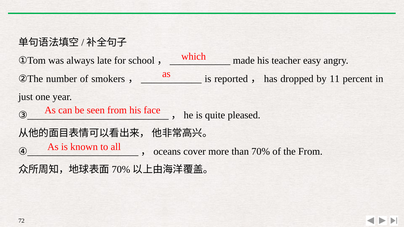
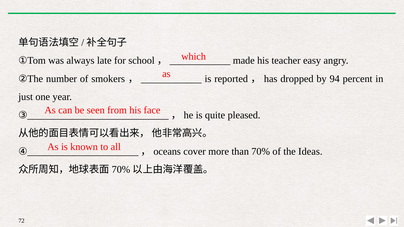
11: 11 -> 94
the From: From -> Ideas
